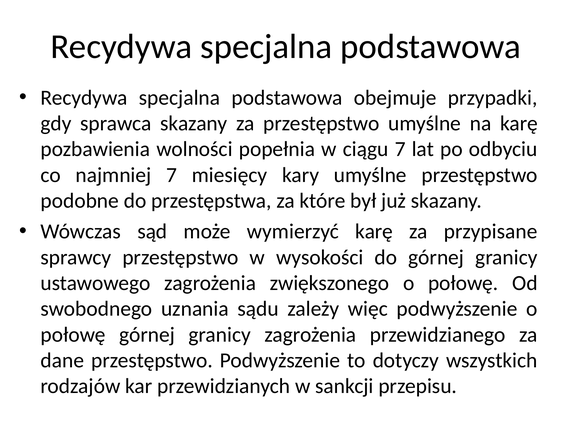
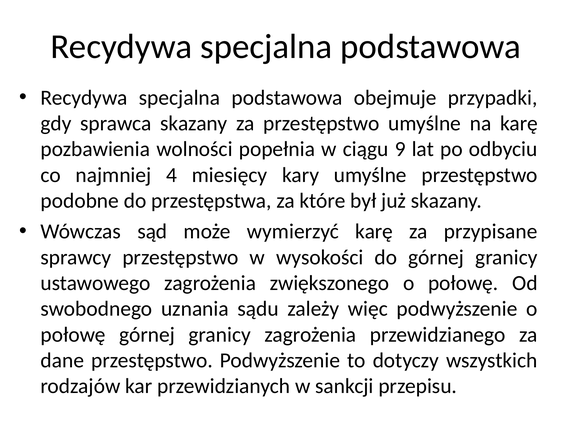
ciągu 7: 7 -> 9
najmniej 7: 7 -> 4
